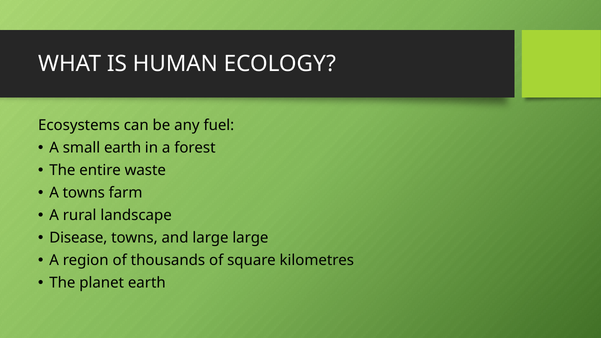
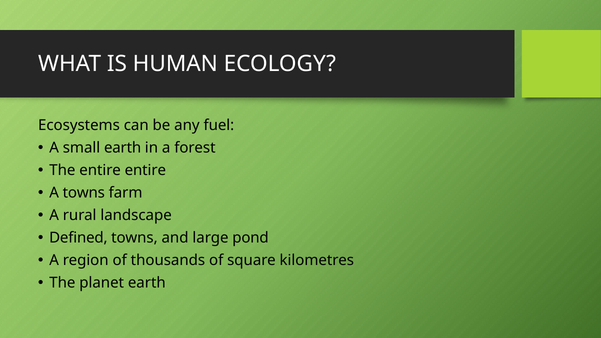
entire waste: waste -> entire
Disease: Disease -> Defined
large large: large -> pond
